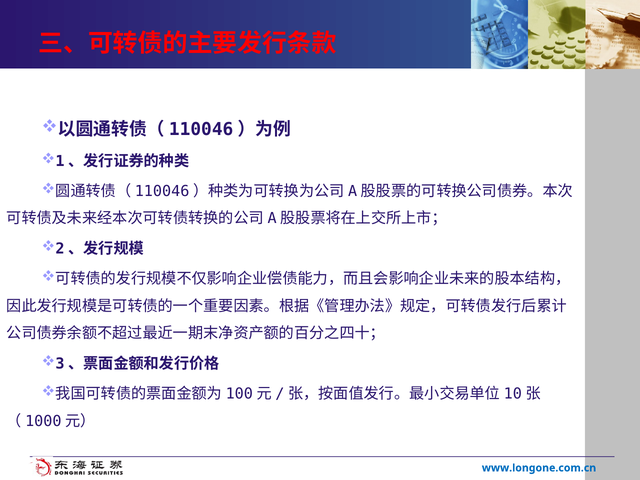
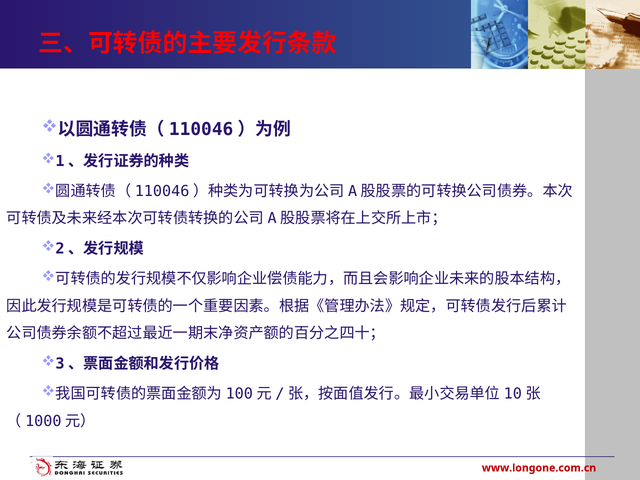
www.longone.com.cn colour: blue -> red
